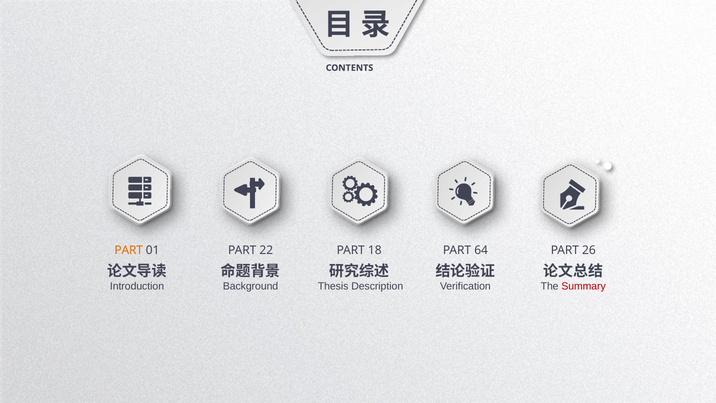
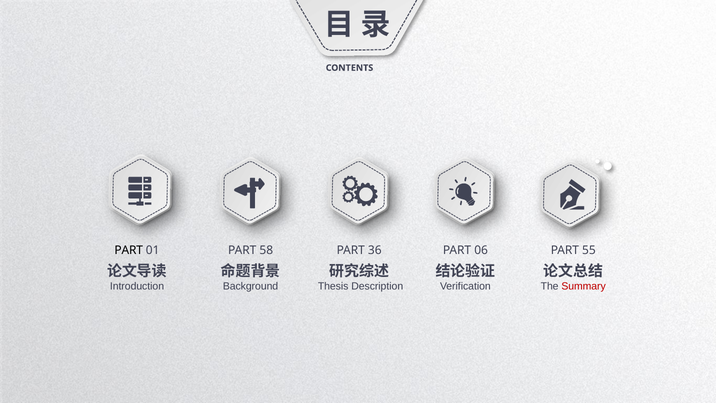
PART at (129, 250) colour: orange -> black
22: 22 -> 58
18: 18 -> 36
64: 64 -> 06
26: 26 -> 55
